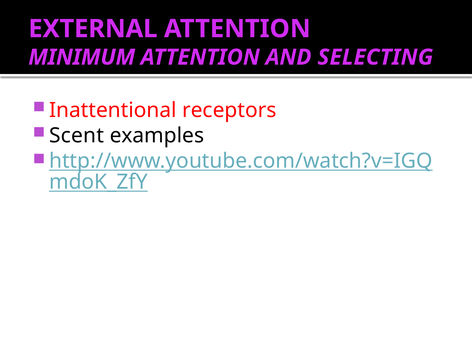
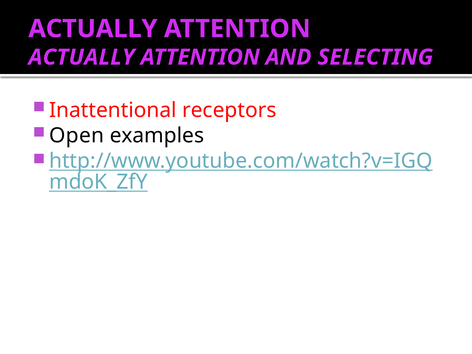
EXTERNAL at (93, 29): EXTERNAL -> ACTUALLY
MINIMUM at (82, 57): MINIMUM -> ACTUALLY
Scent: Scent -> Open
